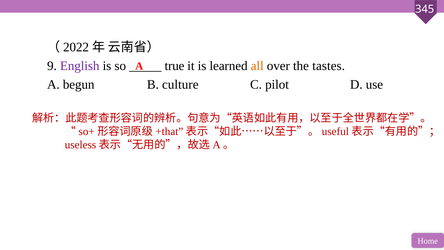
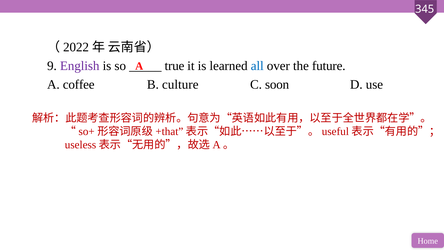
all colour: orange -> blue
tastes: tastes -> future
begun: begun -> coffee
pilot: pilot -> soon
